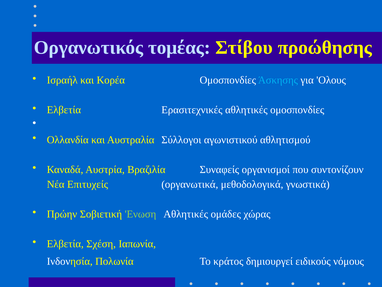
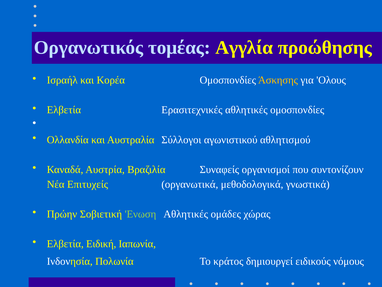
Στίβου: Στίβου -> Αγγλία
Άσκησης colour: light blue -> yellow
Σχέση: Σχέση -> Ειδική
